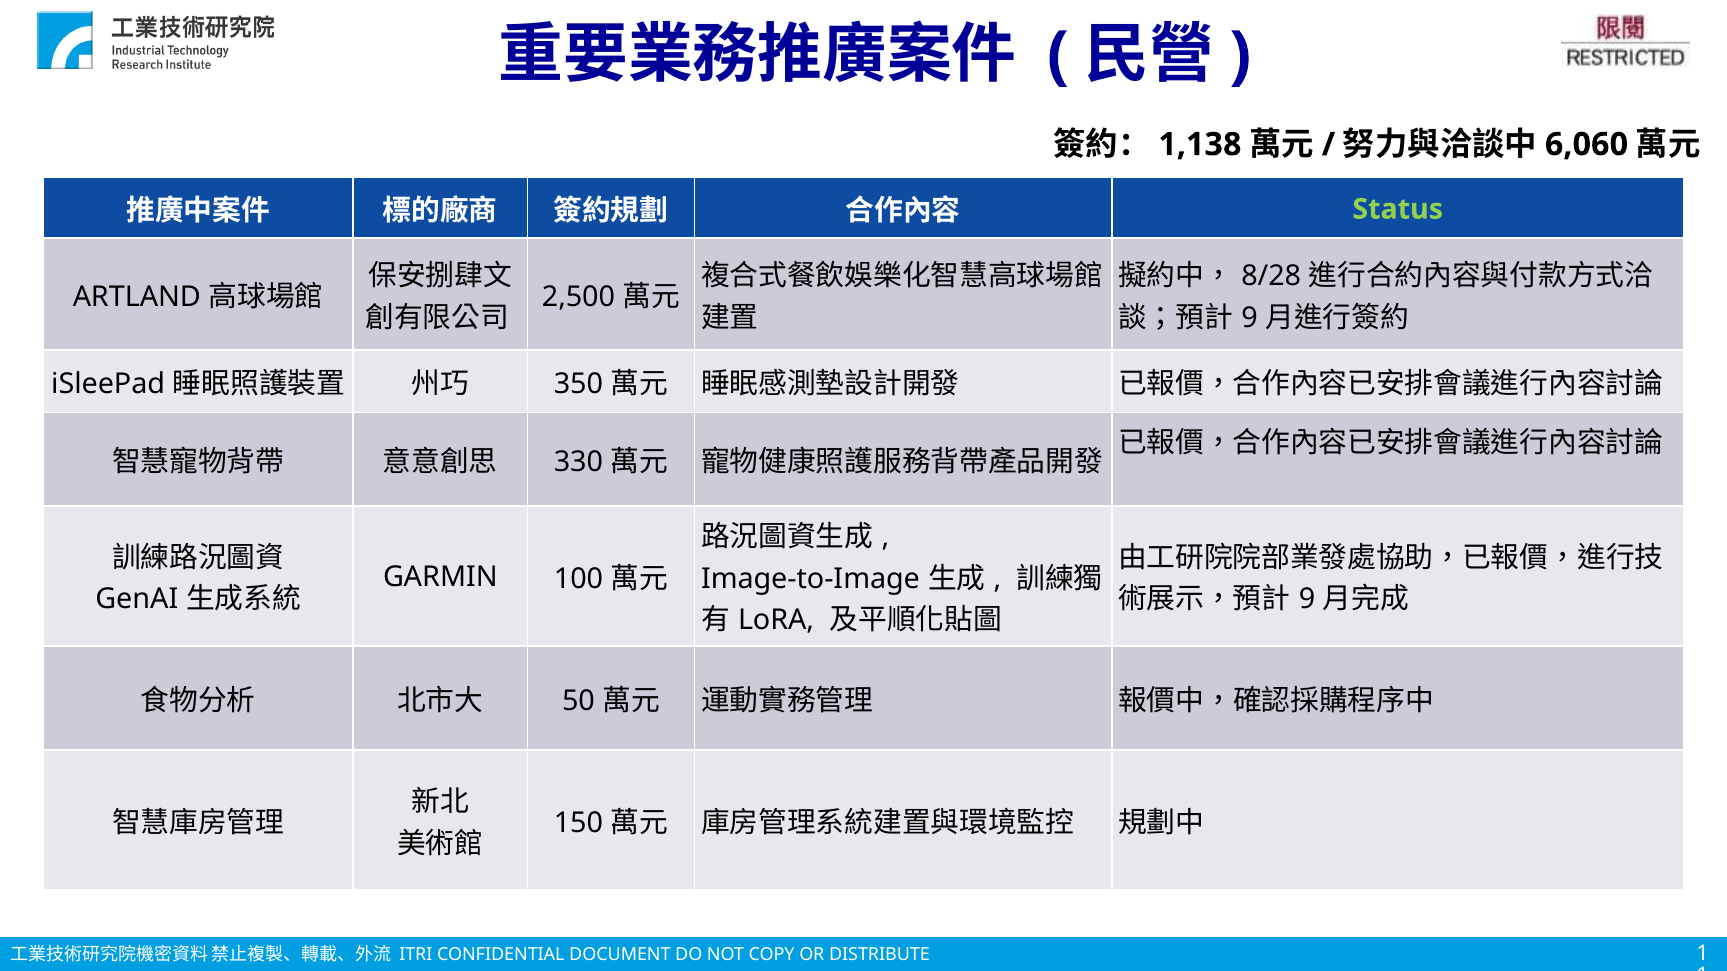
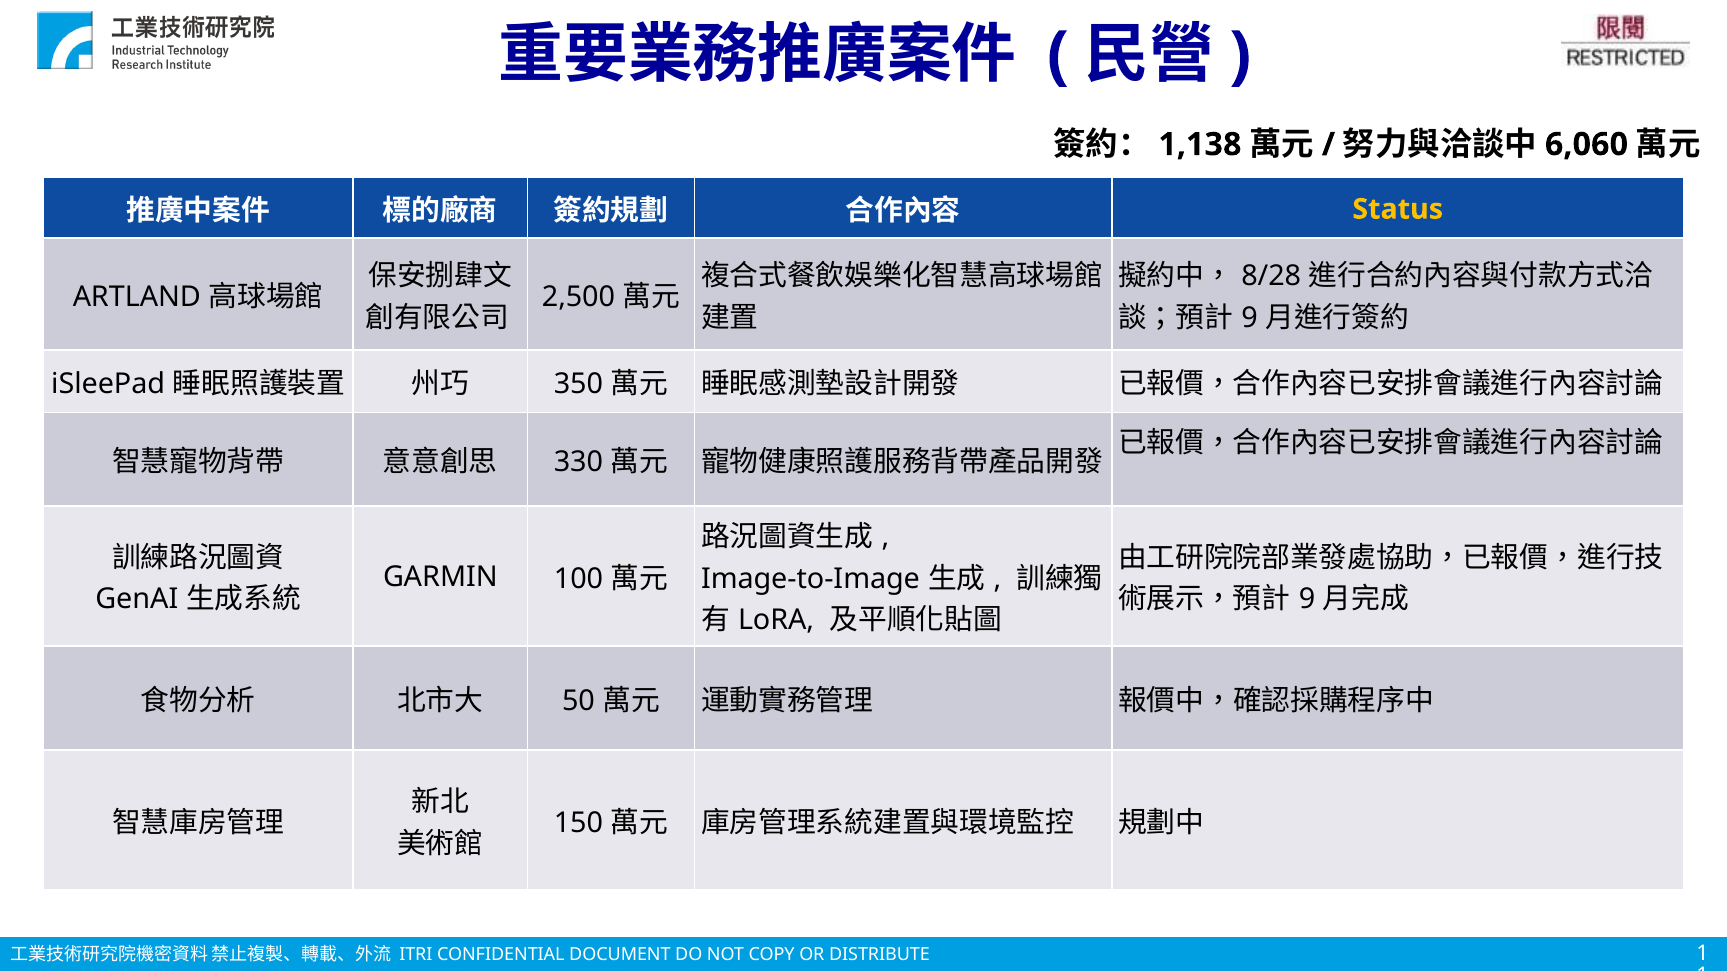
Status colour: light green -> yellow
